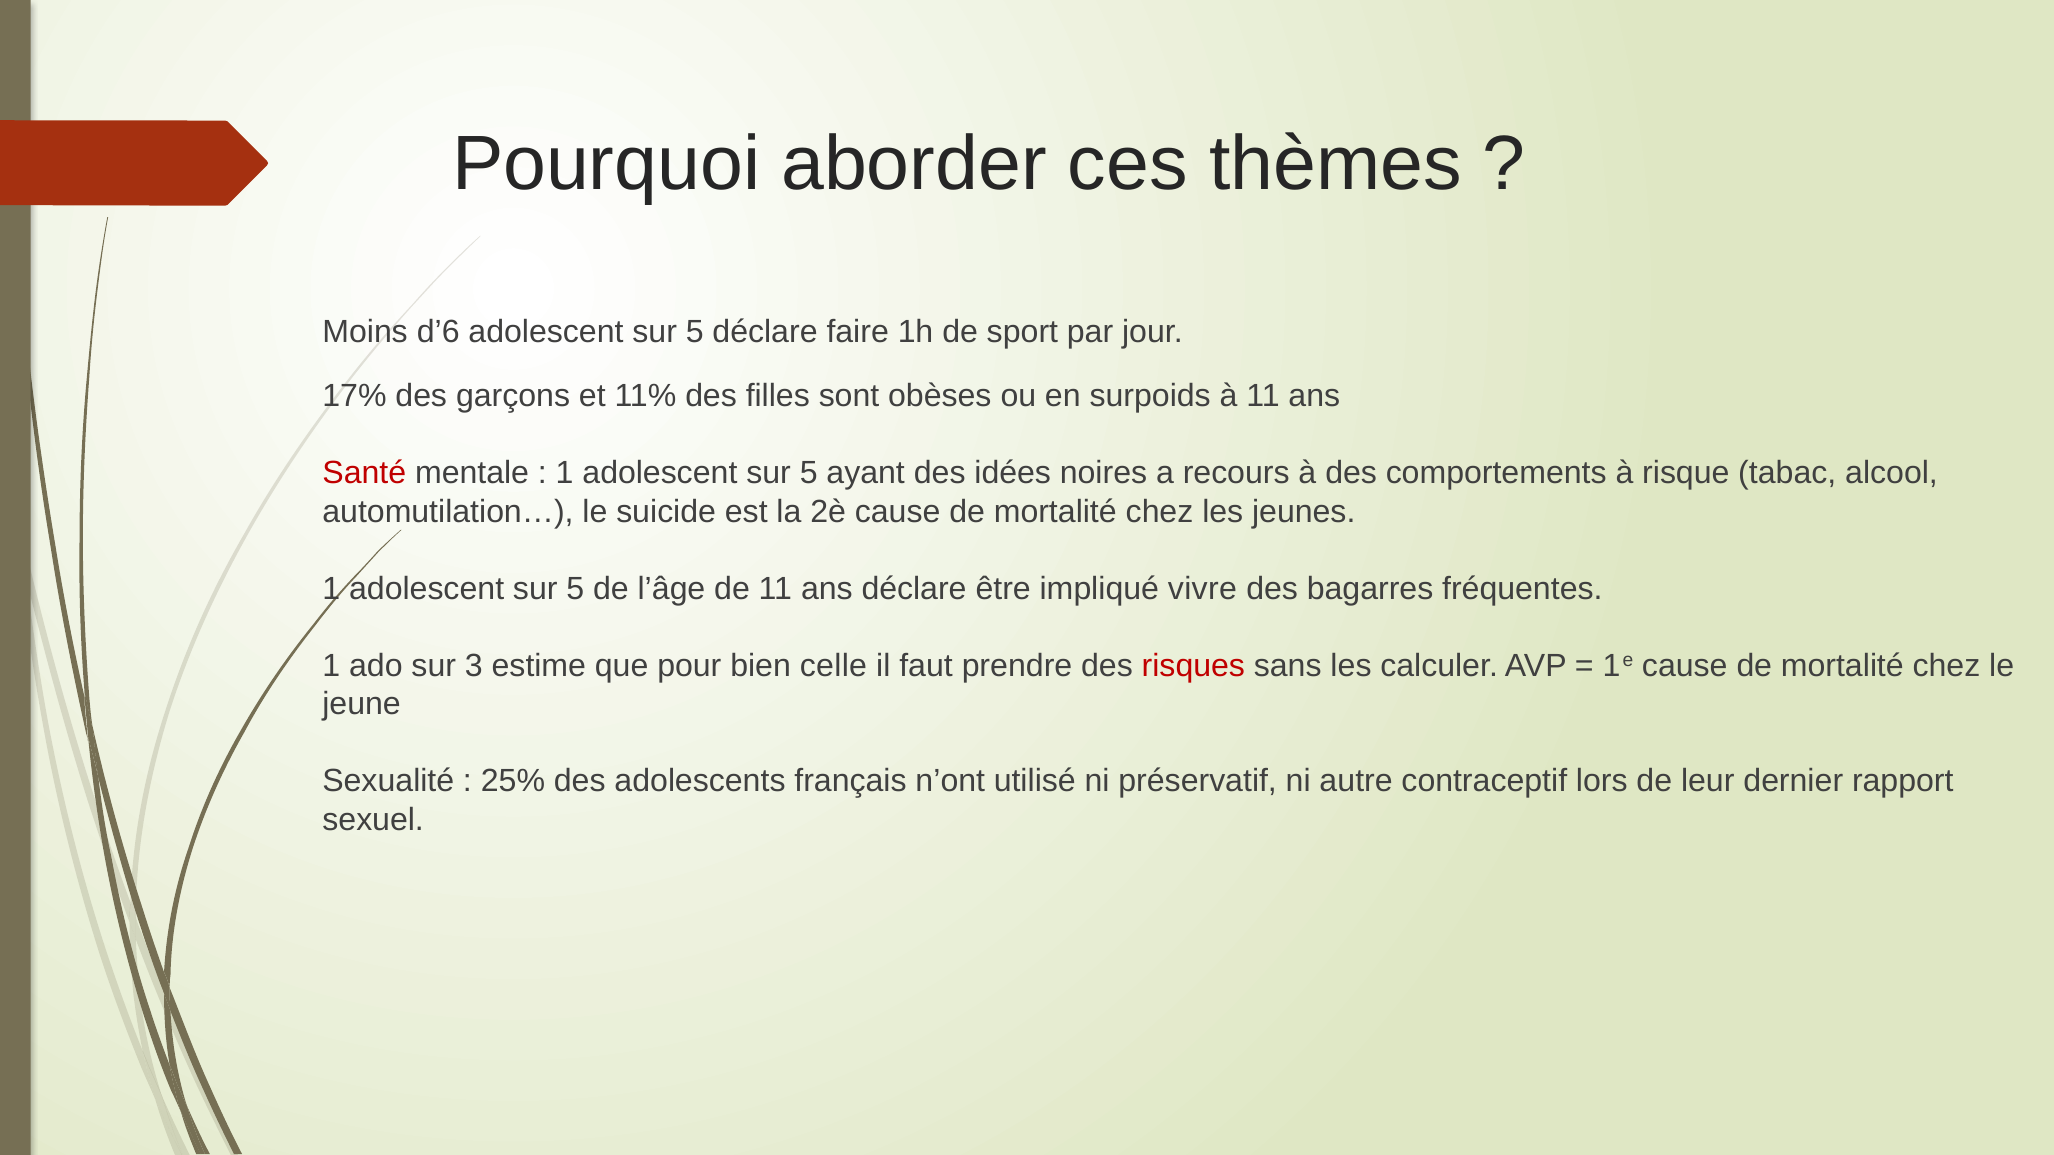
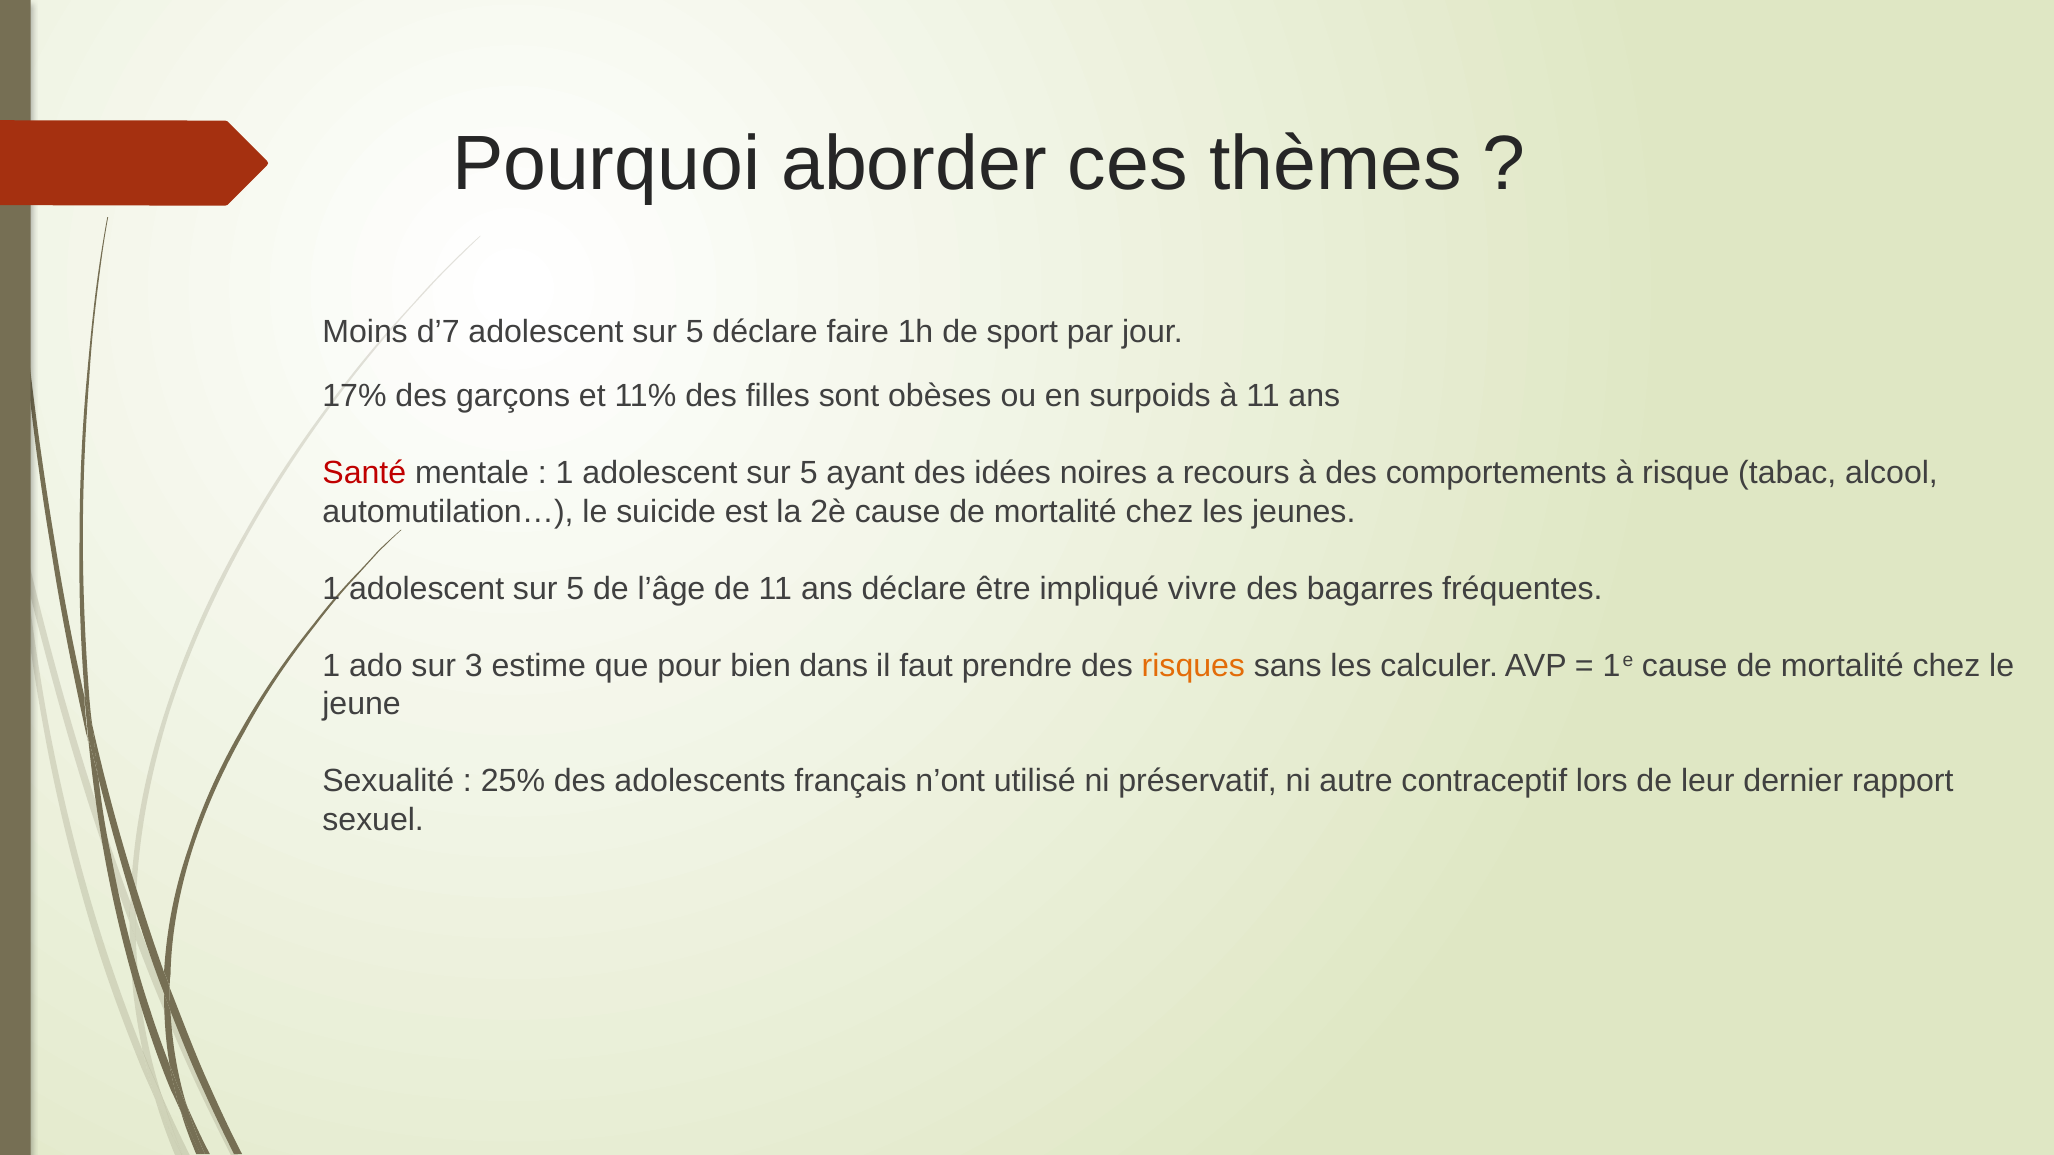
d’6: d’6 -> d’7
celle: celle -> dans
risques colour: red -> orange
